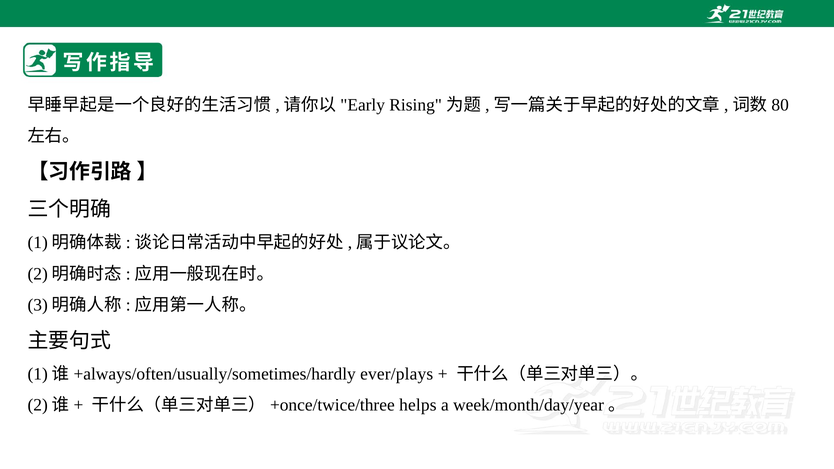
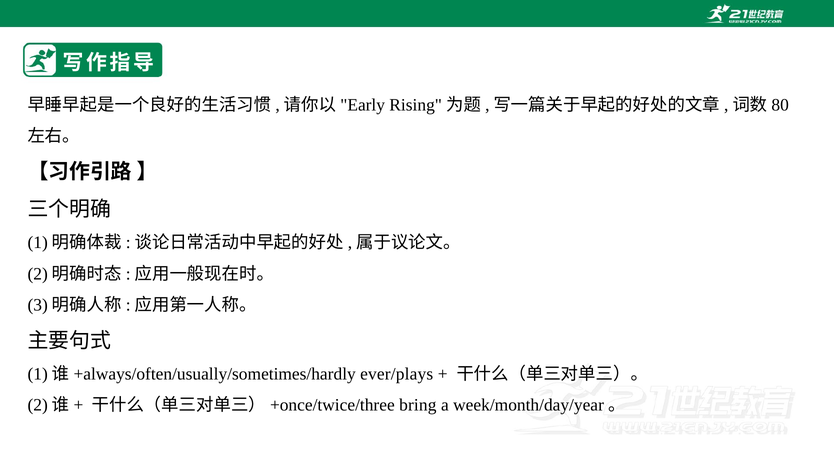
helps: helps -> bring
